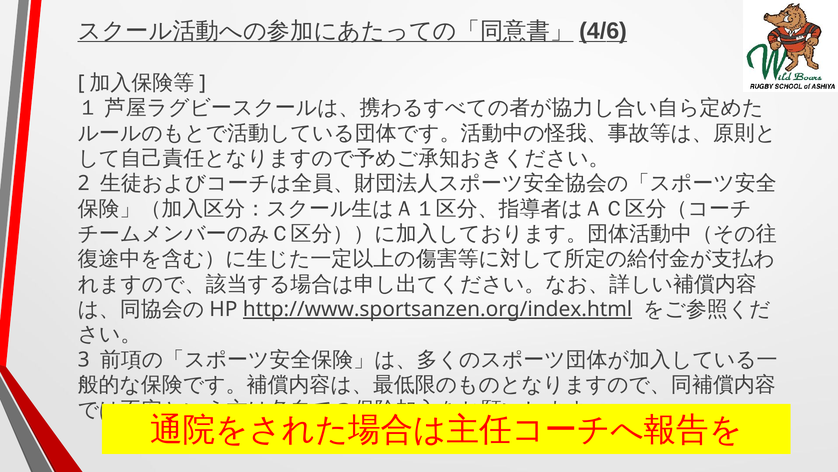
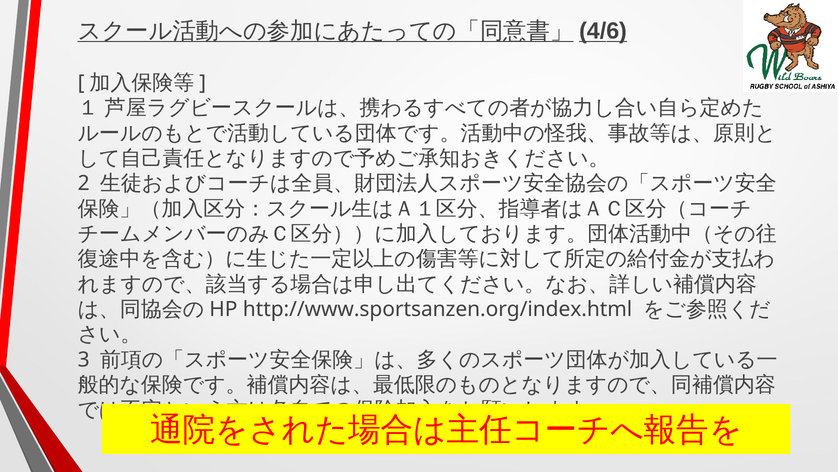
http://www.sportsanzen.org/index.html underline: present -> none
